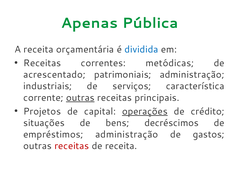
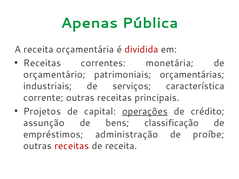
dividida colour: blue -> red
metódicas: metódicas -> monetária
acrescentado: acrescentado -> orçamentário
patrimoniais administração: administração -> orçamentárias
outras at (80, 98) underline: present -> none
situações: situações -> assunção
decréscimos: decréscimos -> classificação
gastos: gastos -> proíbe
